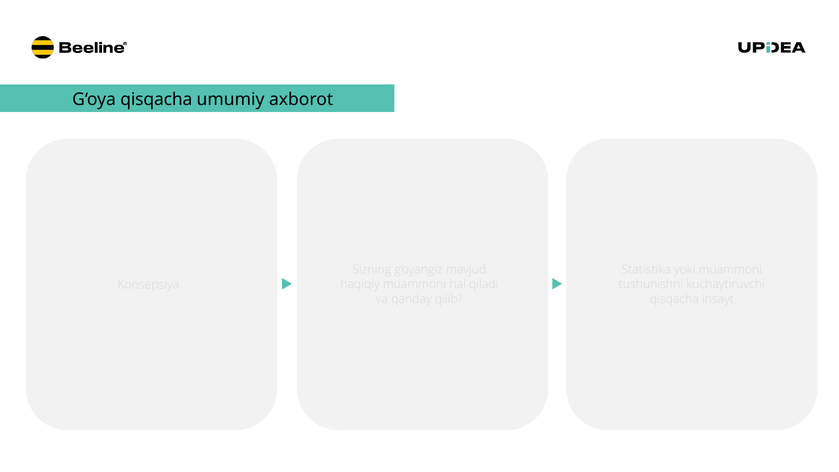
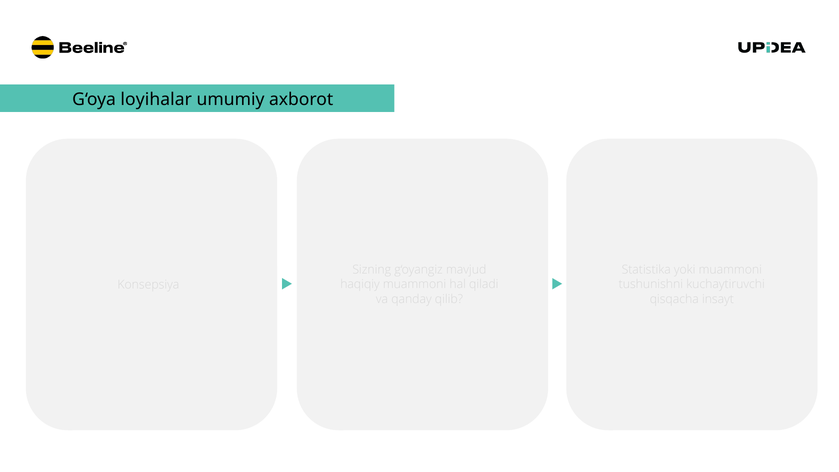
G‘oya qisqacha: qisqacha -> loyihalar
